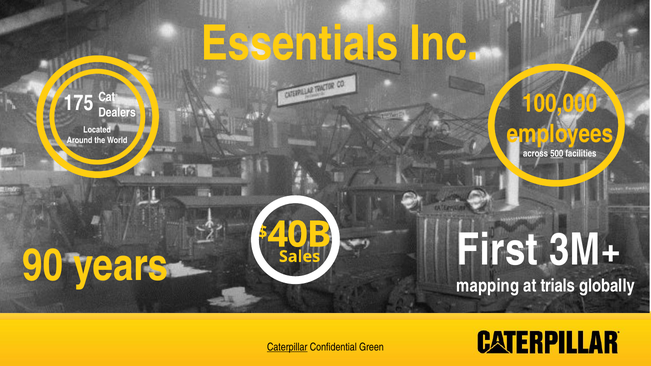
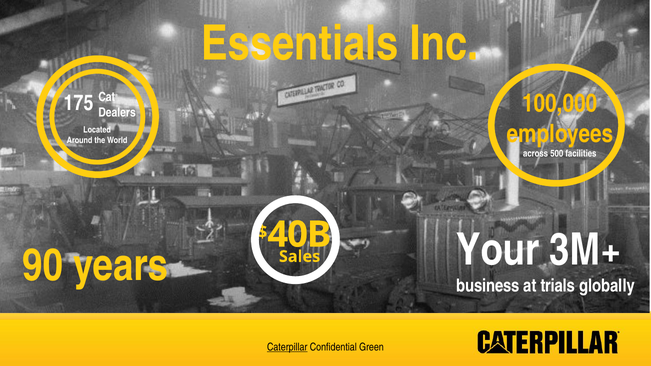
500 underline: present -> none
First: First -> Your
mapping: mapping -> business
